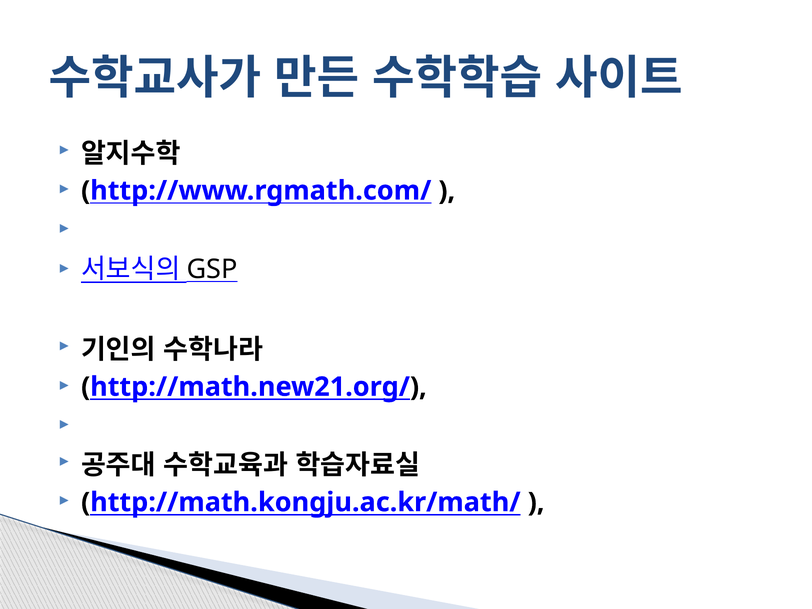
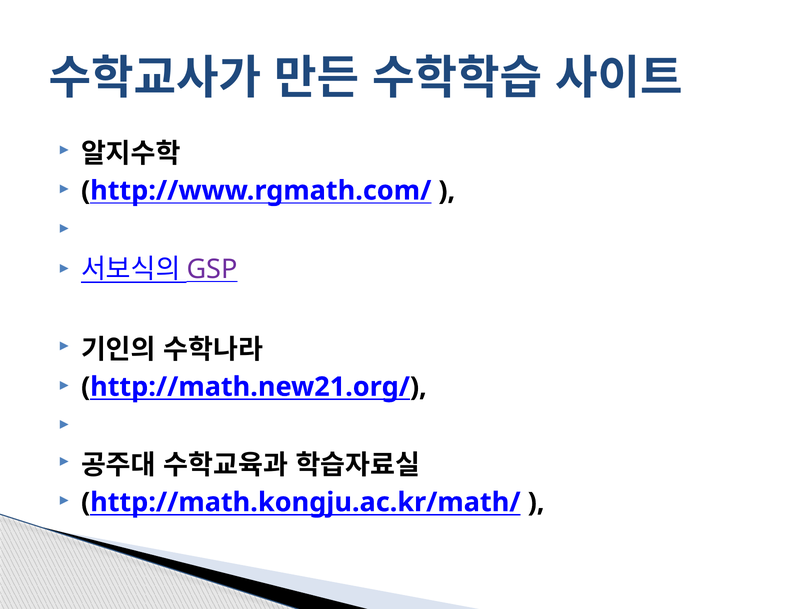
GSP colour: black -> purple
